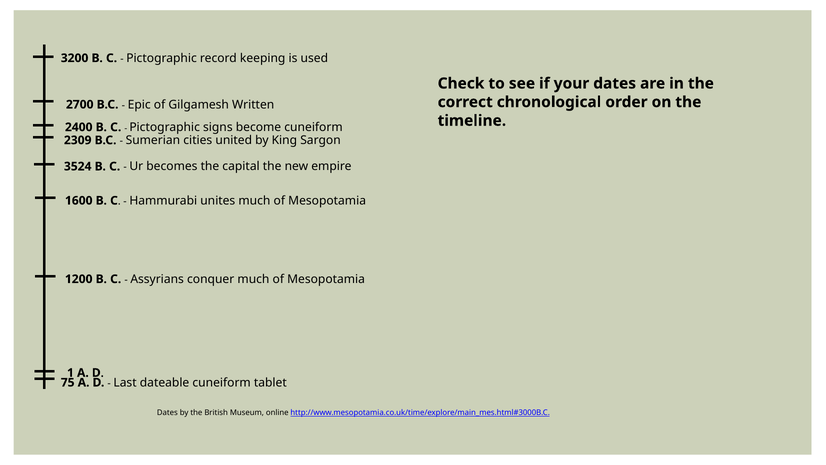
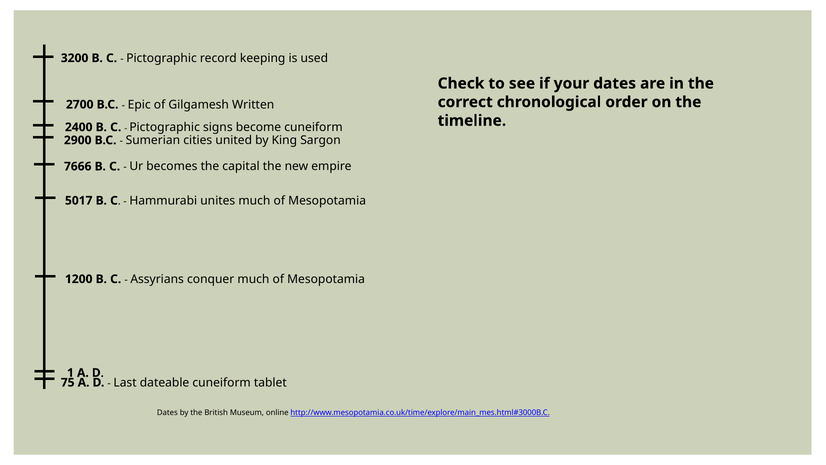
2309: 2309 -> 2900
3524: 3524 -> 7666
1600: 1600 -> 5017
